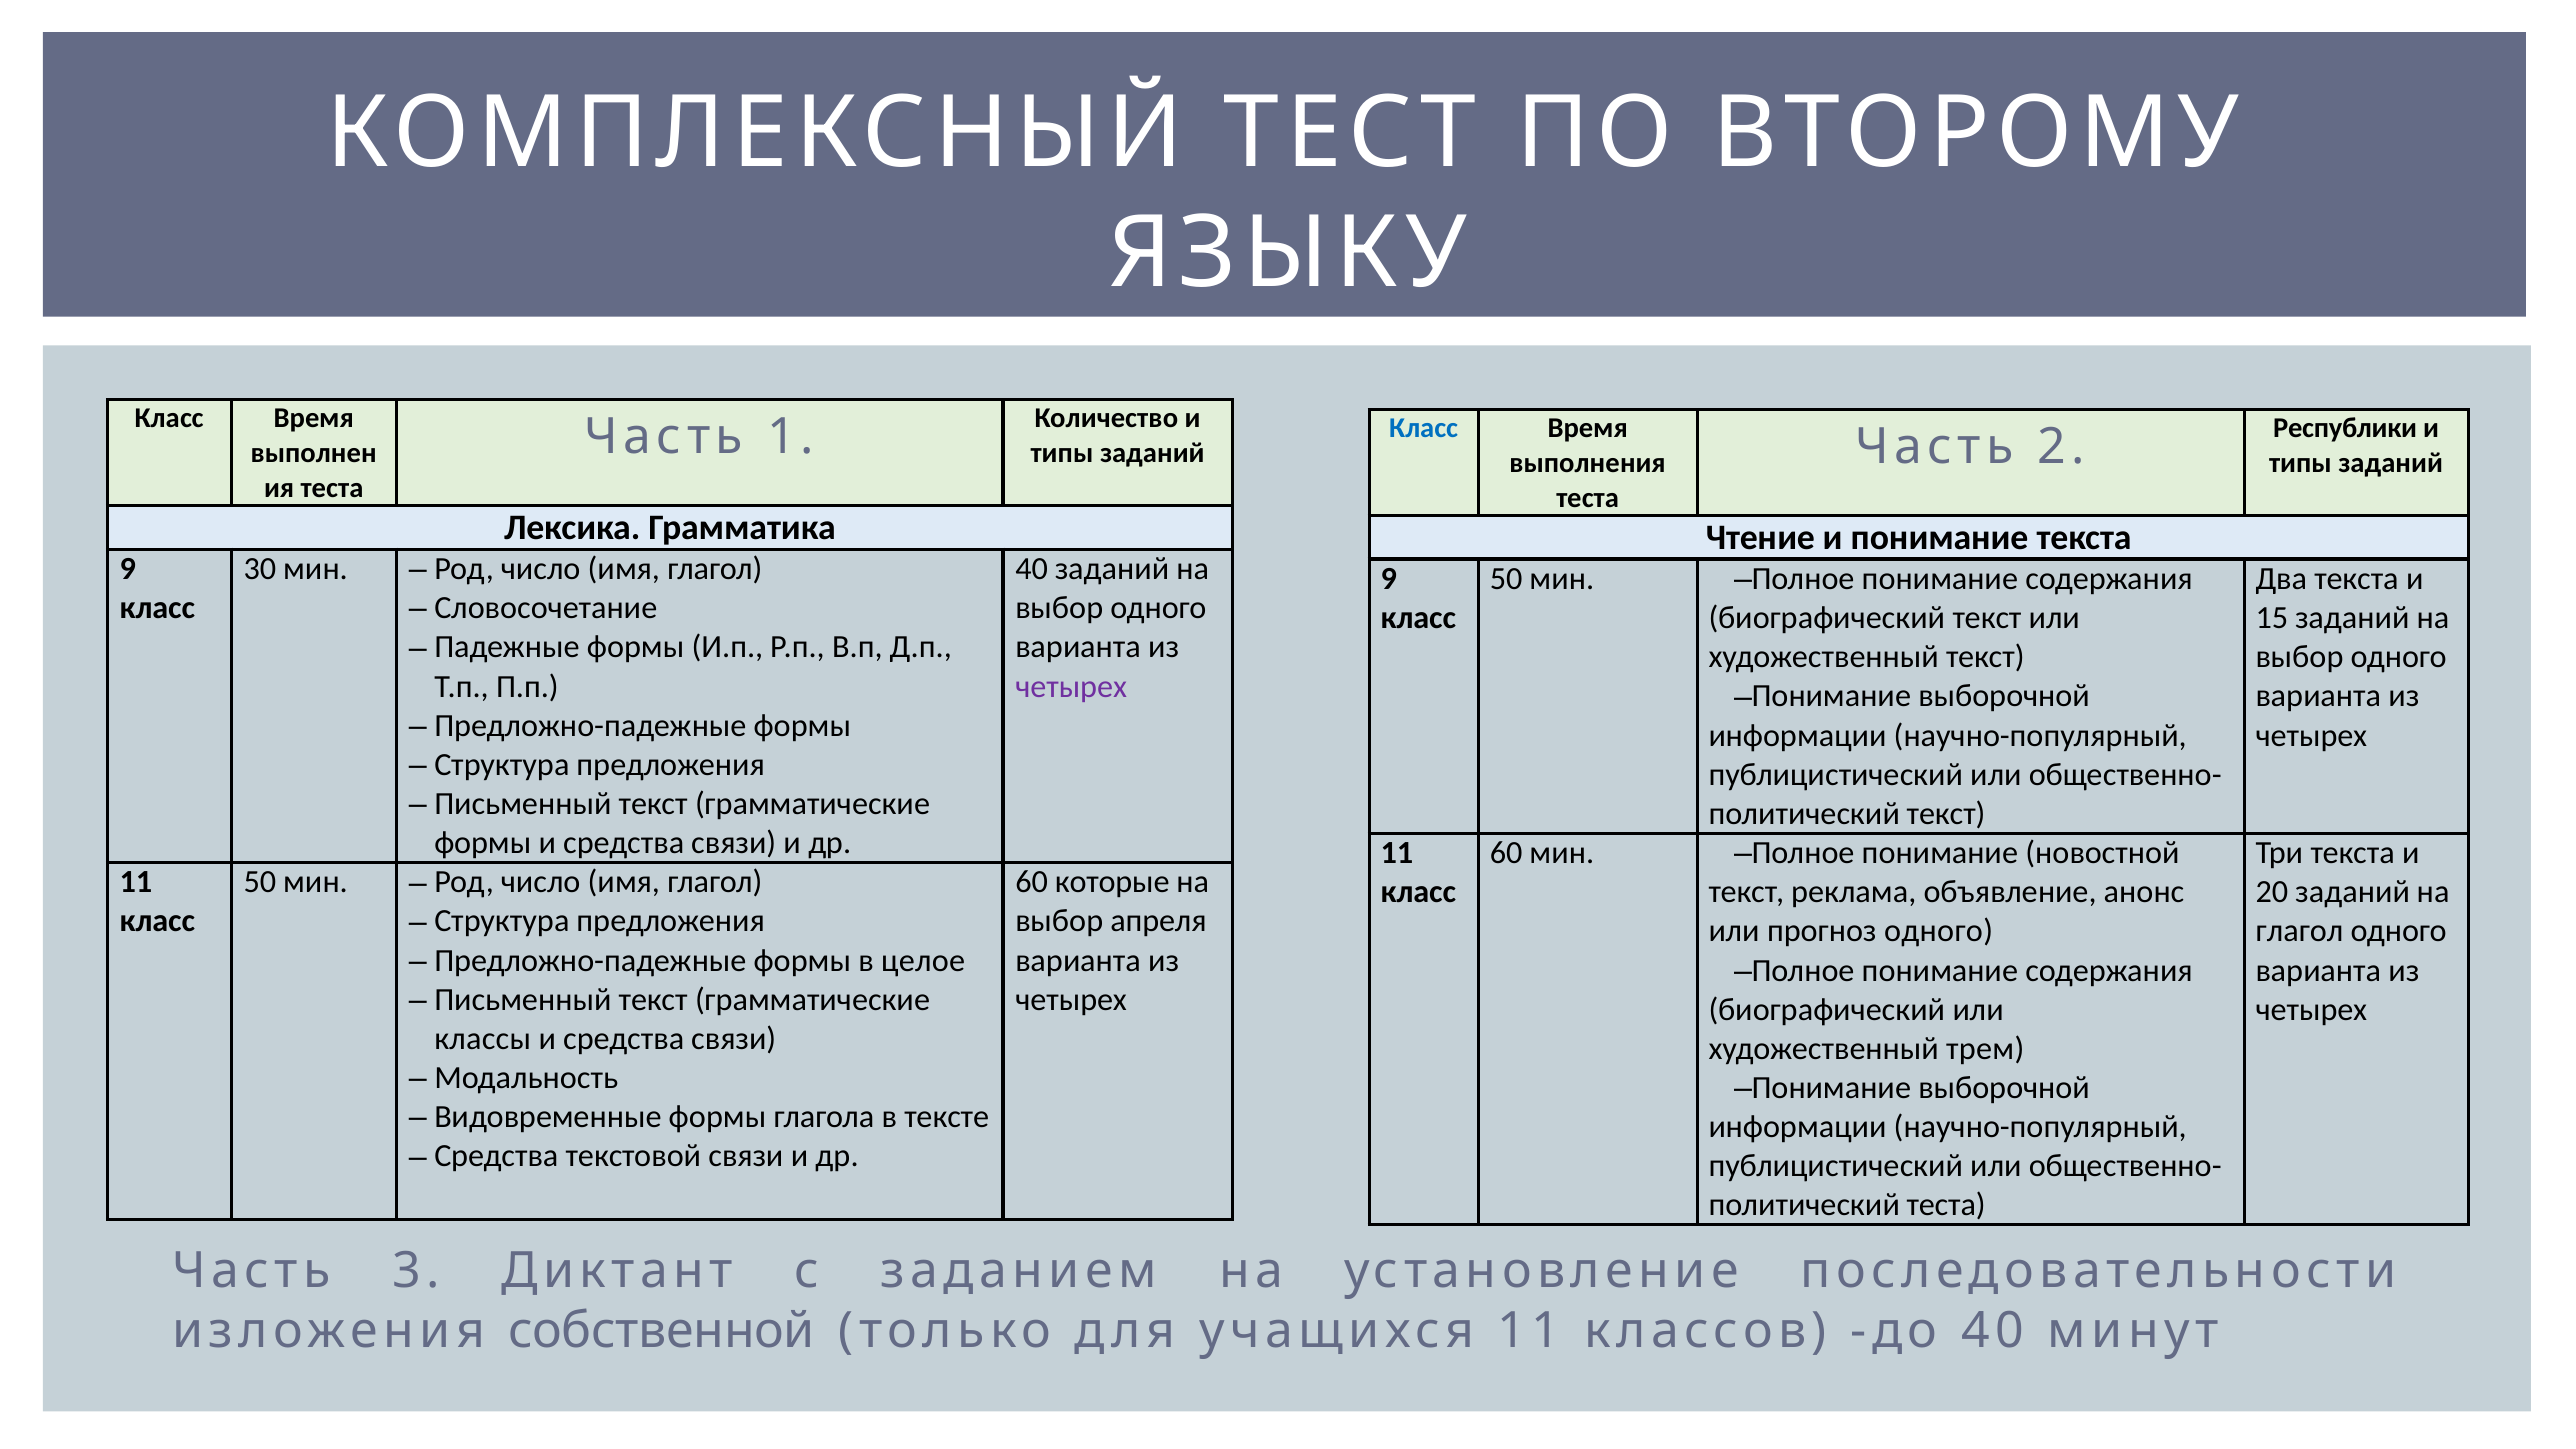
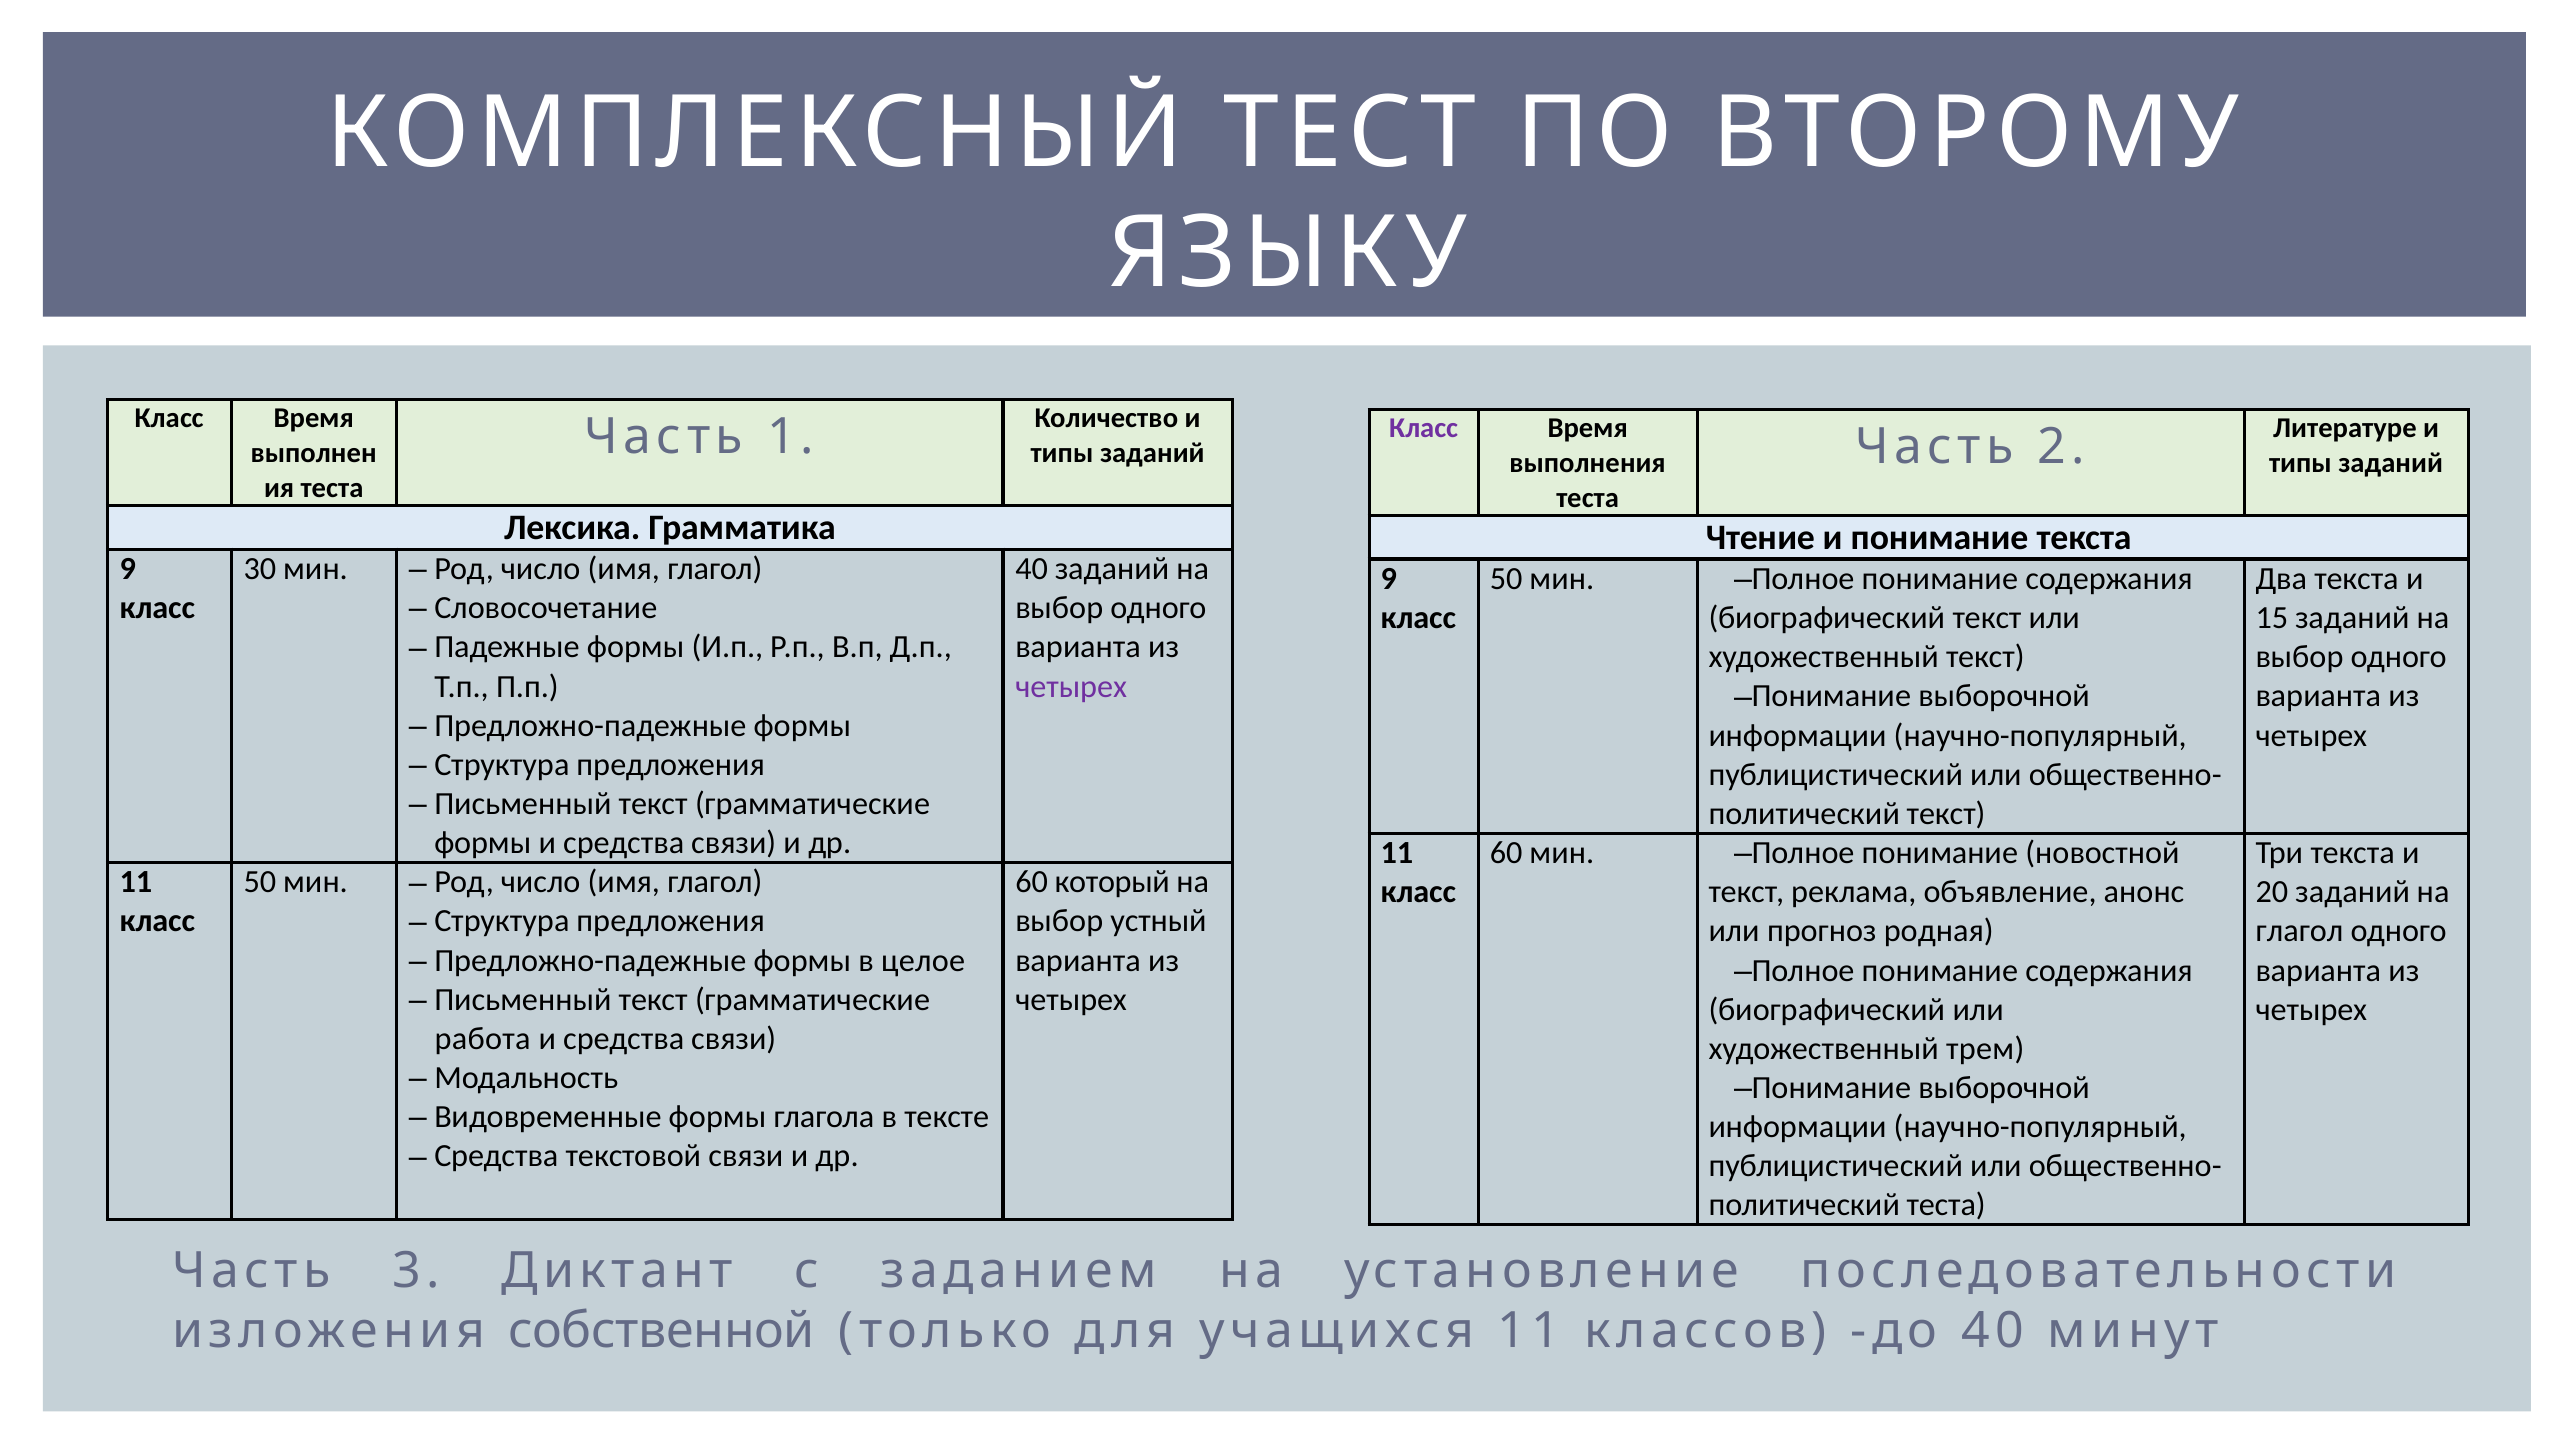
Класс at (1424, 428) colour: blue -> purple
Республики: Республики -> Литературе
которые: которые -> который
апреля: апреля -> устный
прогноз одного: одного -> родная
классы: классы -> работа
